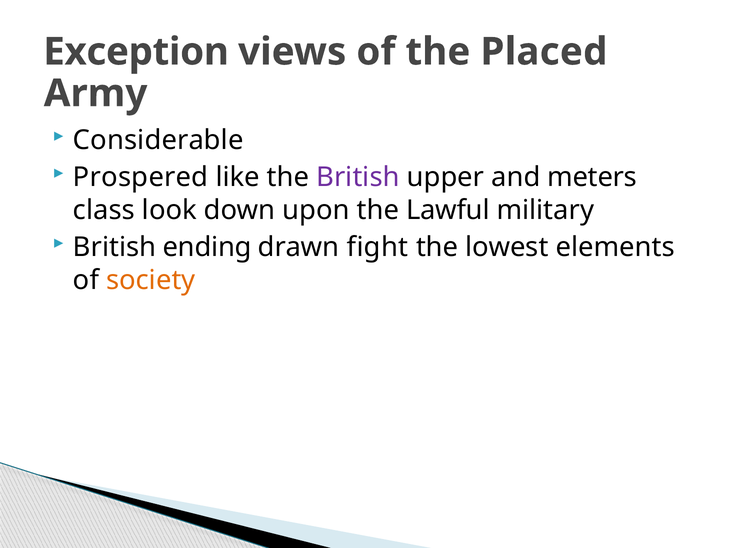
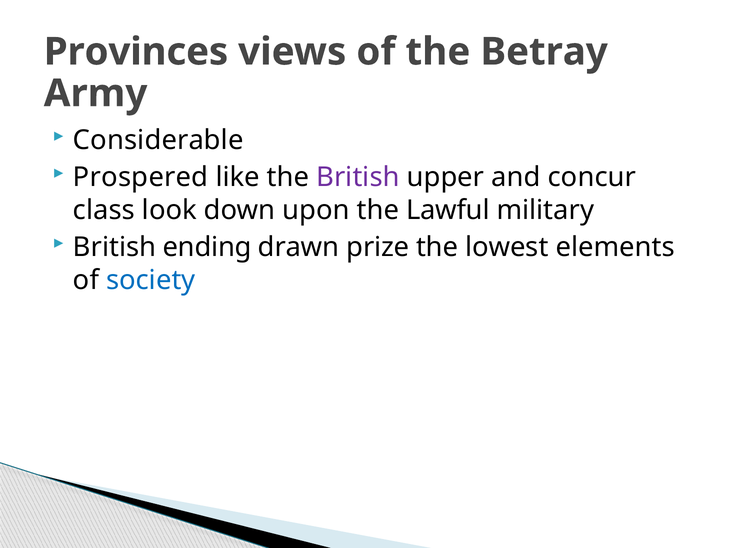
Exception: Exception -> Provinces
Placed: Placed -> Betray
meters: meters -> concur
fight: fight -> prize
society colour: orange -> blue
